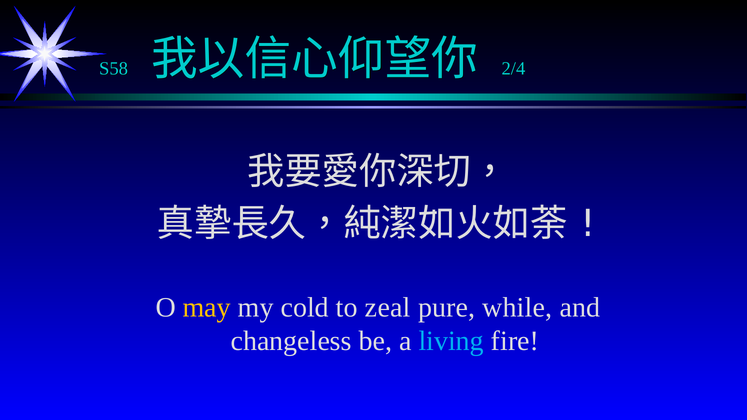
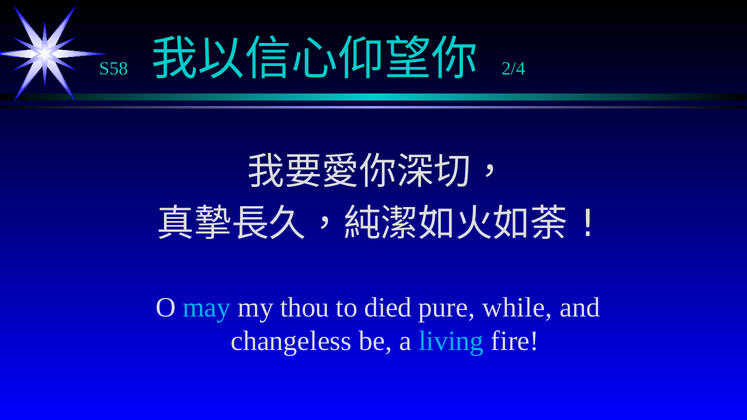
may colour: yellow -> light blue
cold: cold -> thou
zeal: zeal -> died
